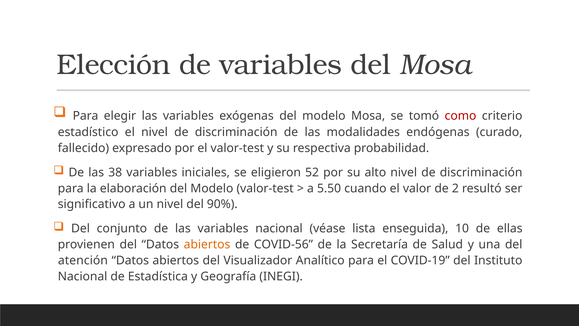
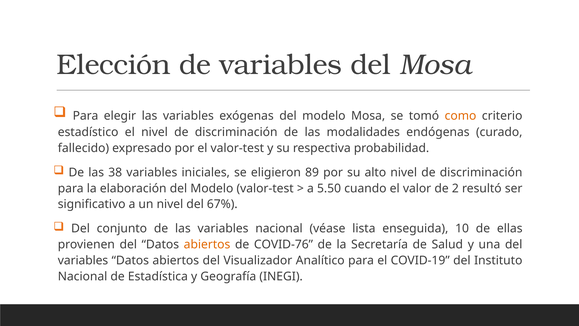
como colour: red -> orange
52: 52 -> 89
90%: 90% -> 67%
COVID-56: COVID-56 -> COVID-76
atención at (83, 260): atención -> variables
